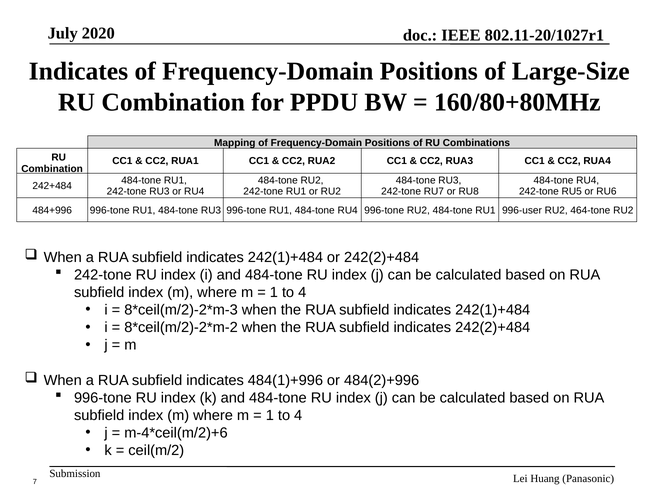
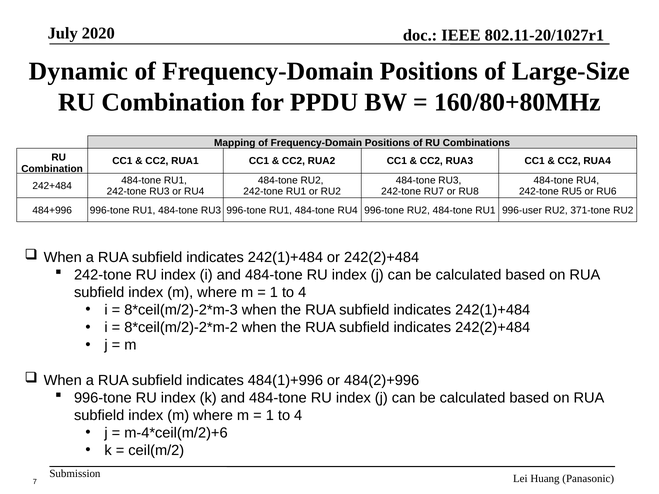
Indicates at (78, 72): Indicates -> Dynamic
464-tone: 464-tone -> 371-tone
